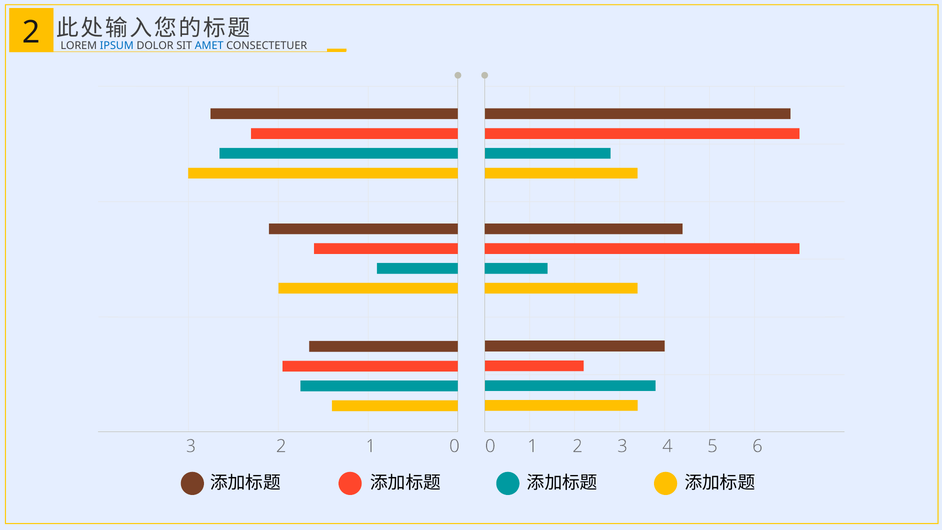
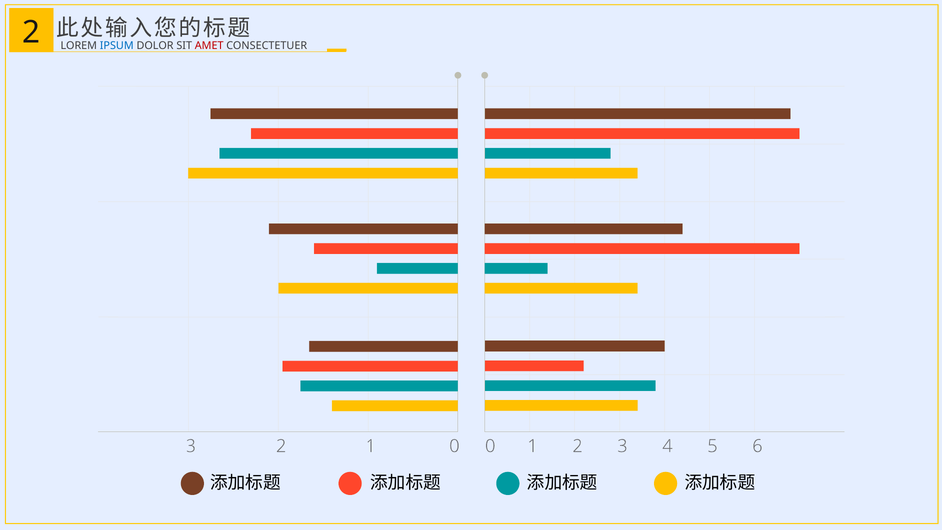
AMET colour: blue -> red
